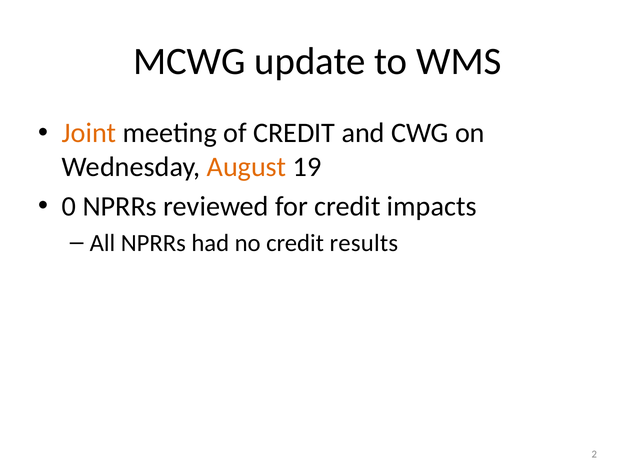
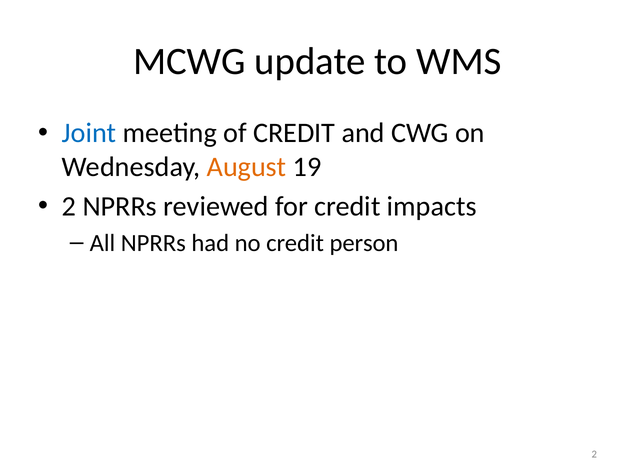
Joint colour: orange -> blue
0 at (69, 207): 0 -> 2
results: results -> person
